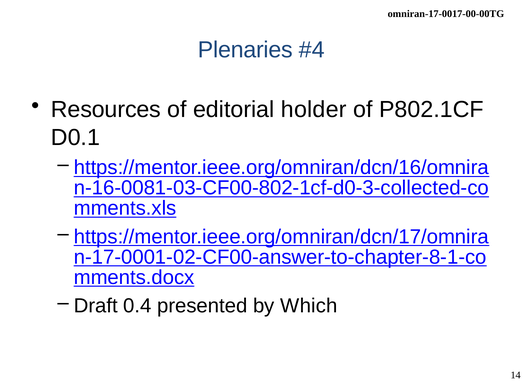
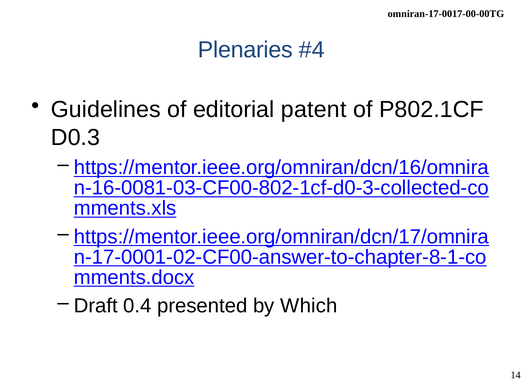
Resources: Resources -> Guidelines
holder: holder -> patent
D0.1: D0.1 -> D0.3
